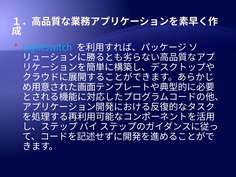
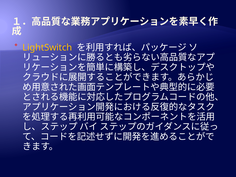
LightSwitch colour: light blue -> yellow
